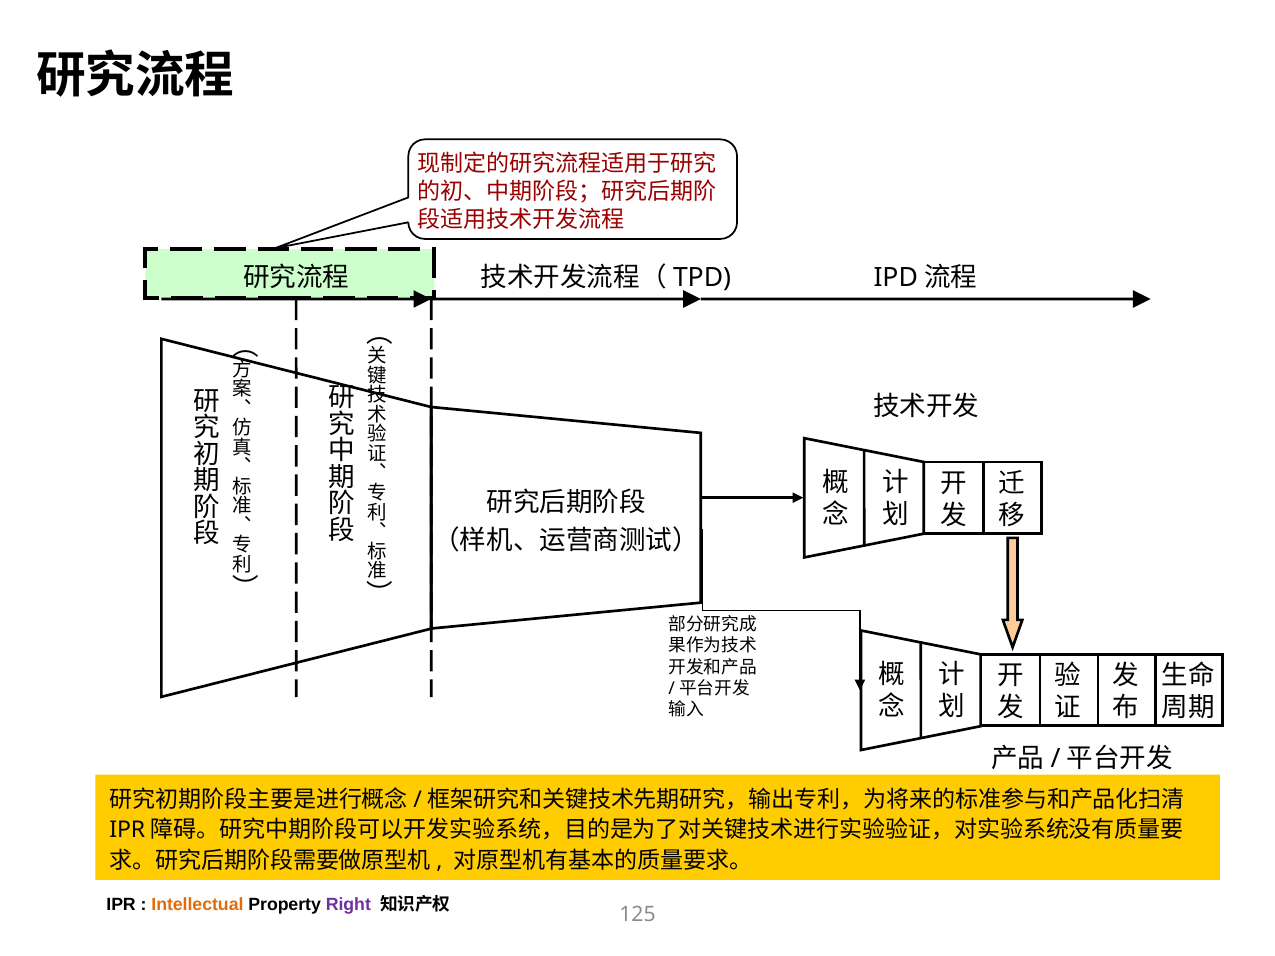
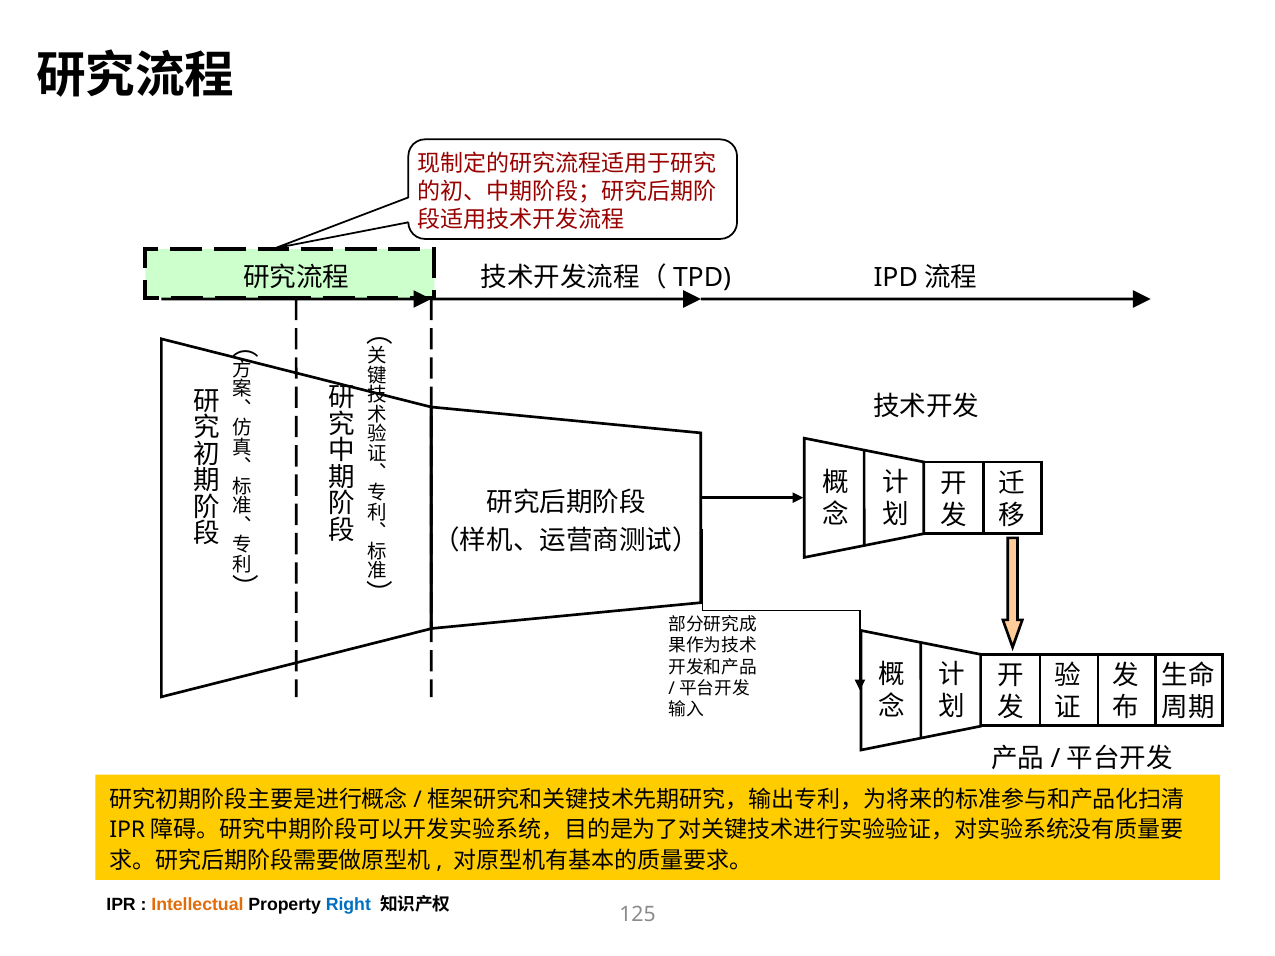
Right colour: purple -> blue
